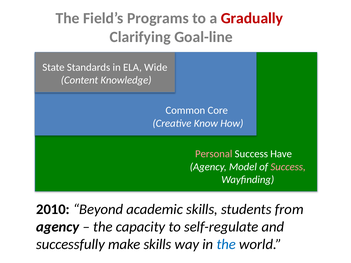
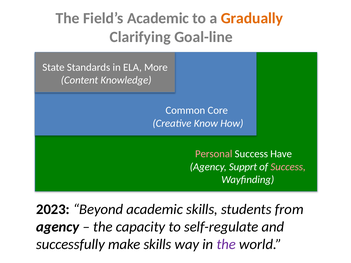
Field’s Programs: Programs -> Academic
Gradually colour: red -> orange
Wide: Wide -> More
Model: Model -> Supprt
2010: 2010 -> 2023
the at (226, 244) colour: blue -> purple
